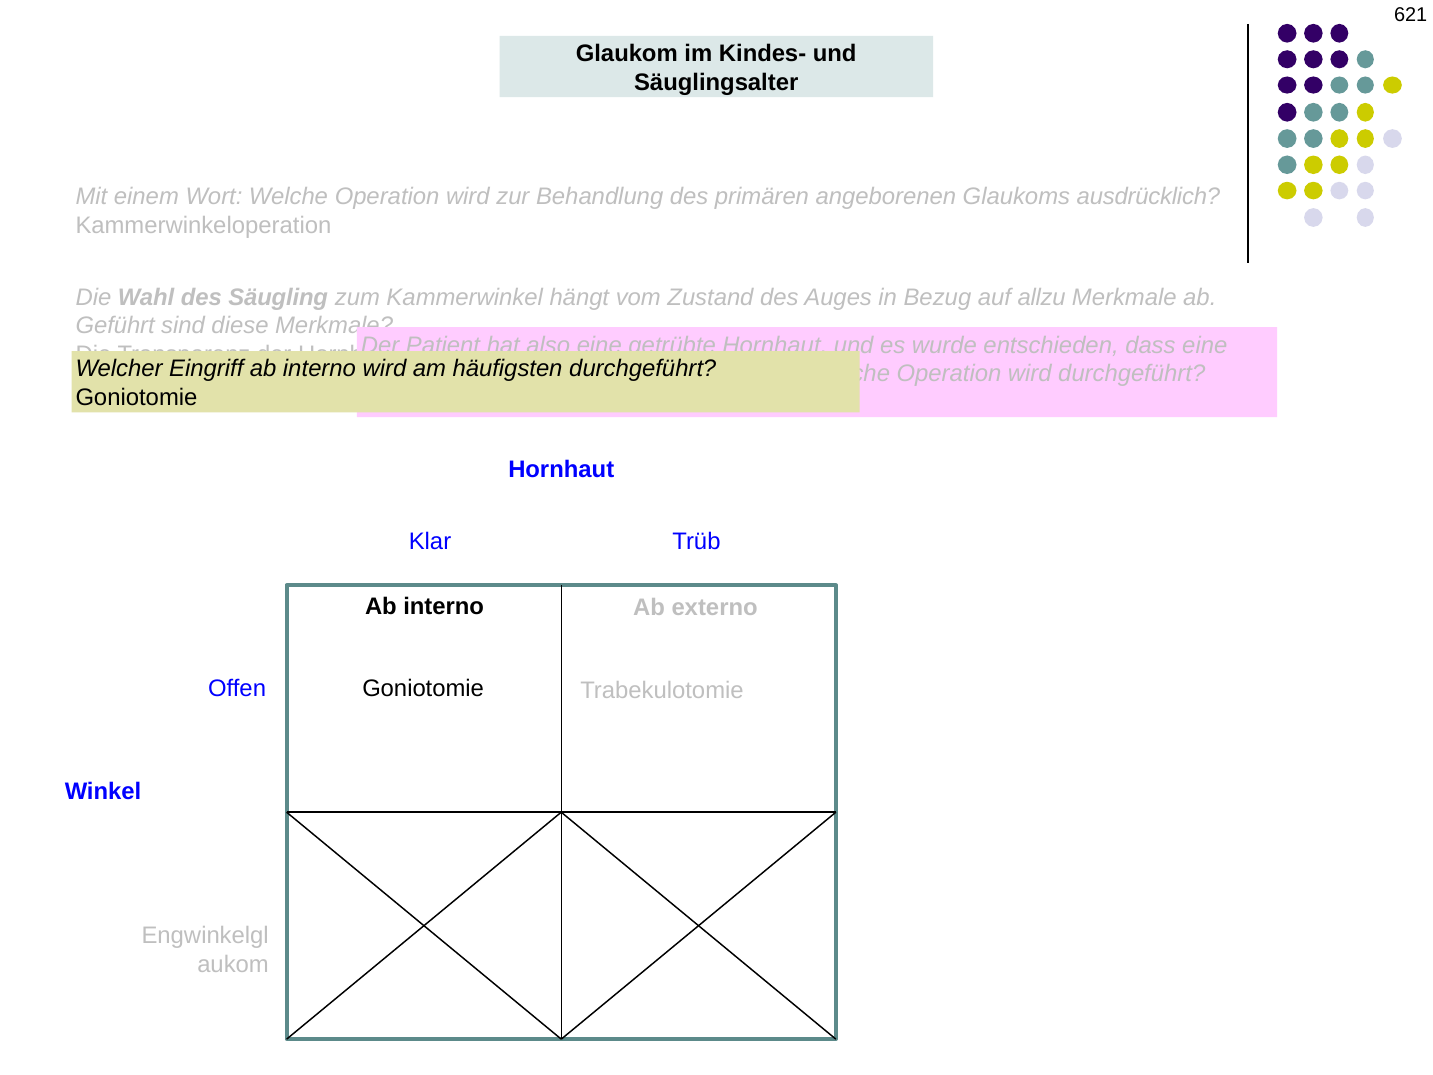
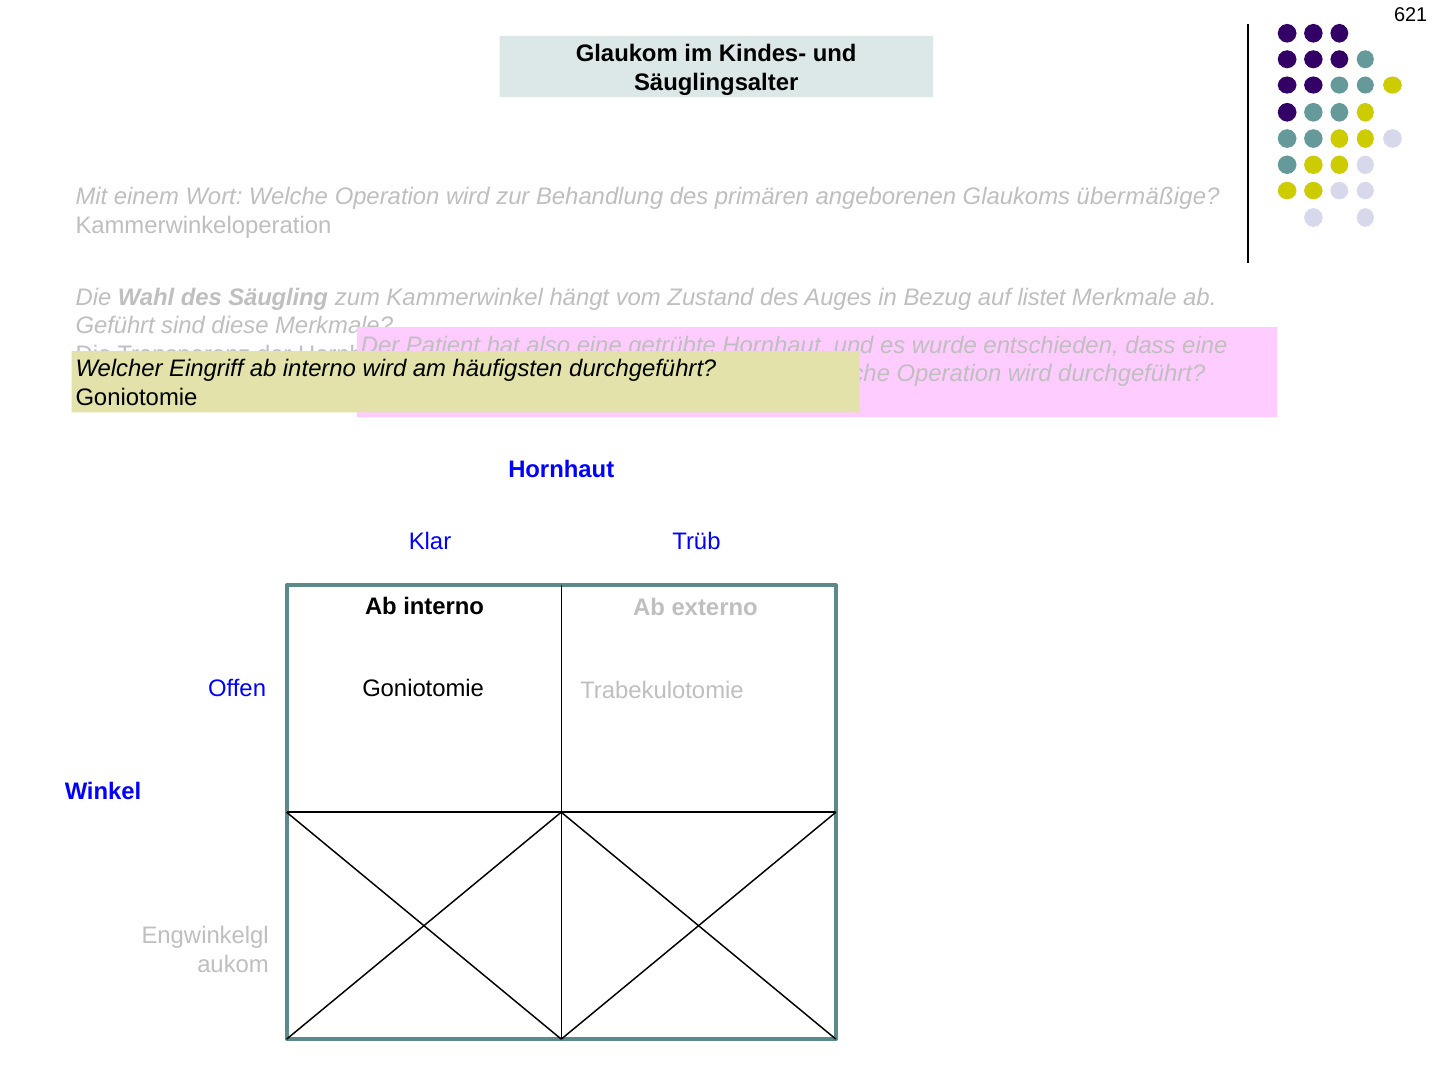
ausdrücklich: ausdrücklich -> übermäßige
allzu: allzu -> listet
